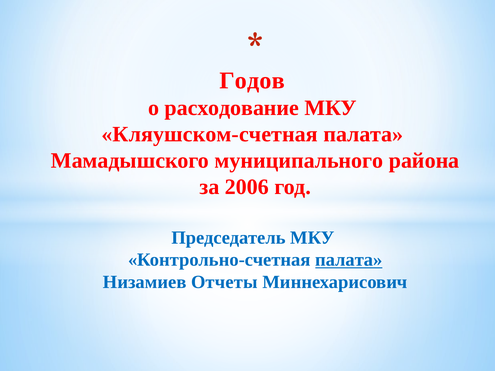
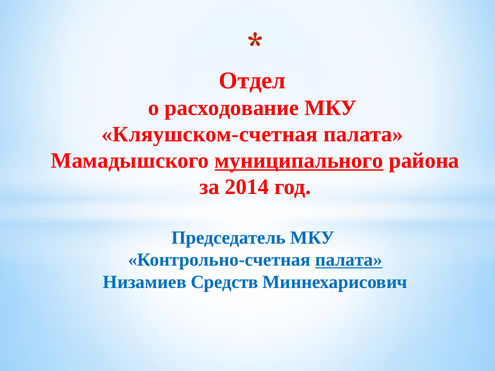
Годов: Годов -> Отдел
муниципального underline: none -> present
2006: 2006 -> 2014
Отчеты: Отчеты -> Средств
